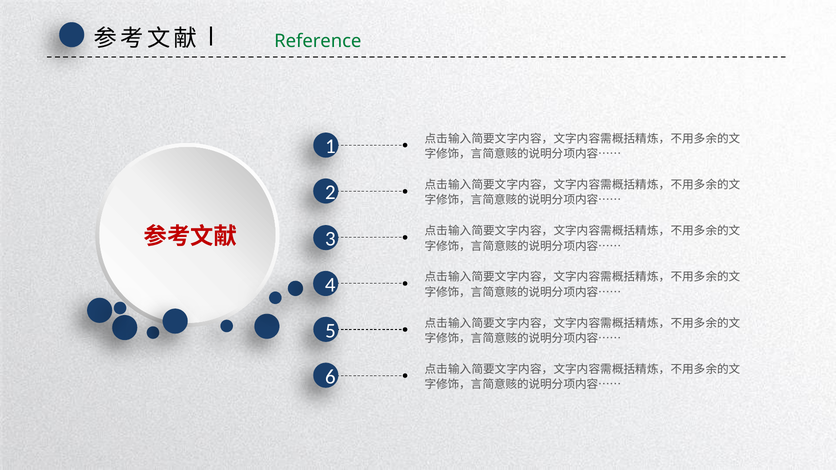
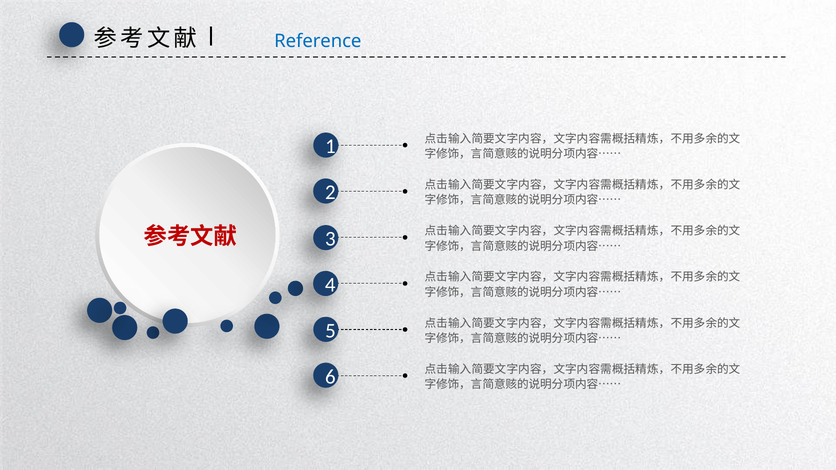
Reference colour: green -> blue
